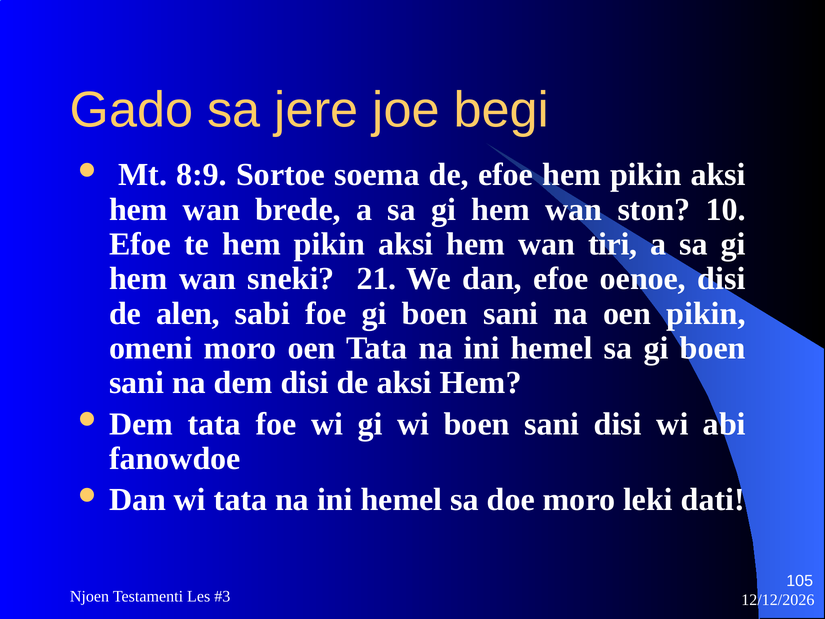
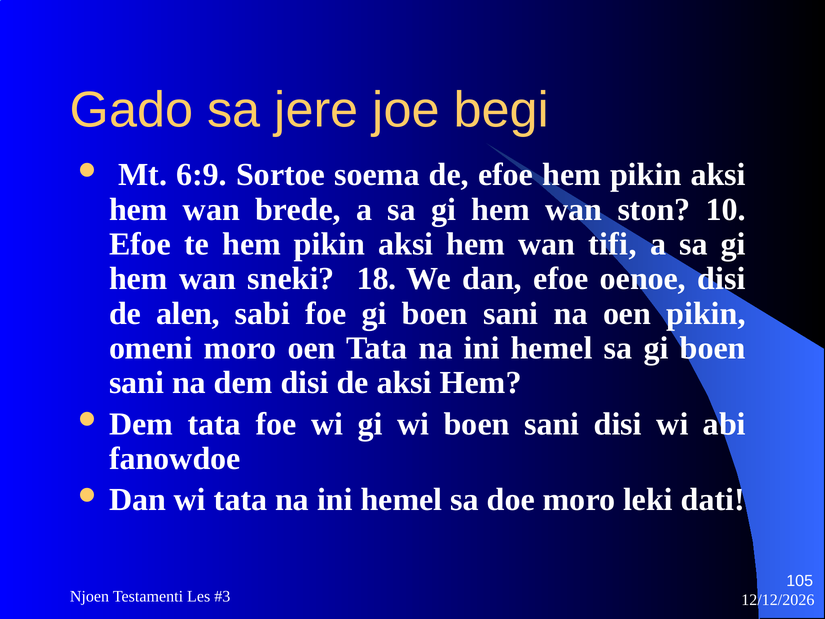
8:9: 8:9 -> 6:9
tiri: tiri -> tifi
21: 21 -> 18
